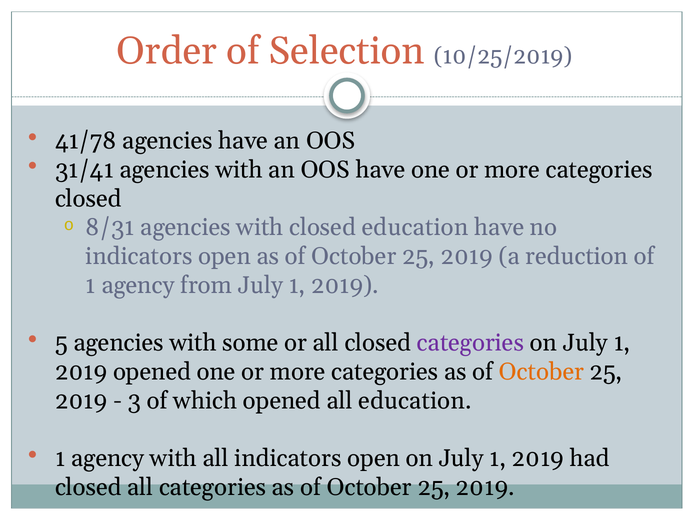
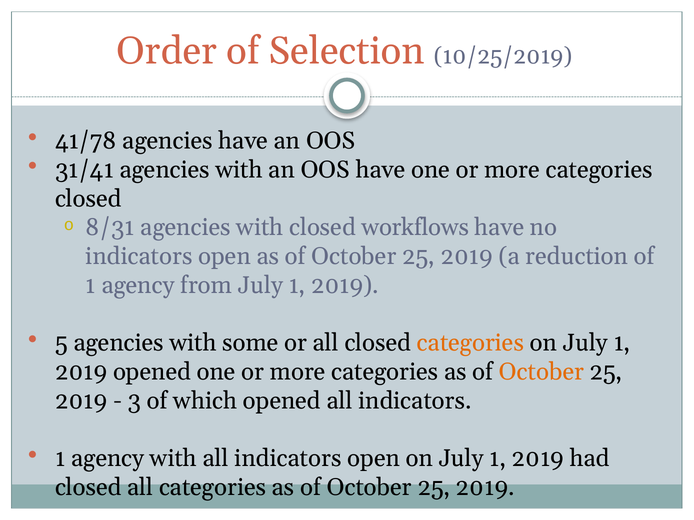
closed education: education -> workflows
categories at (471, 343) colour: purple -> orange
opened all education: education -> indicators
